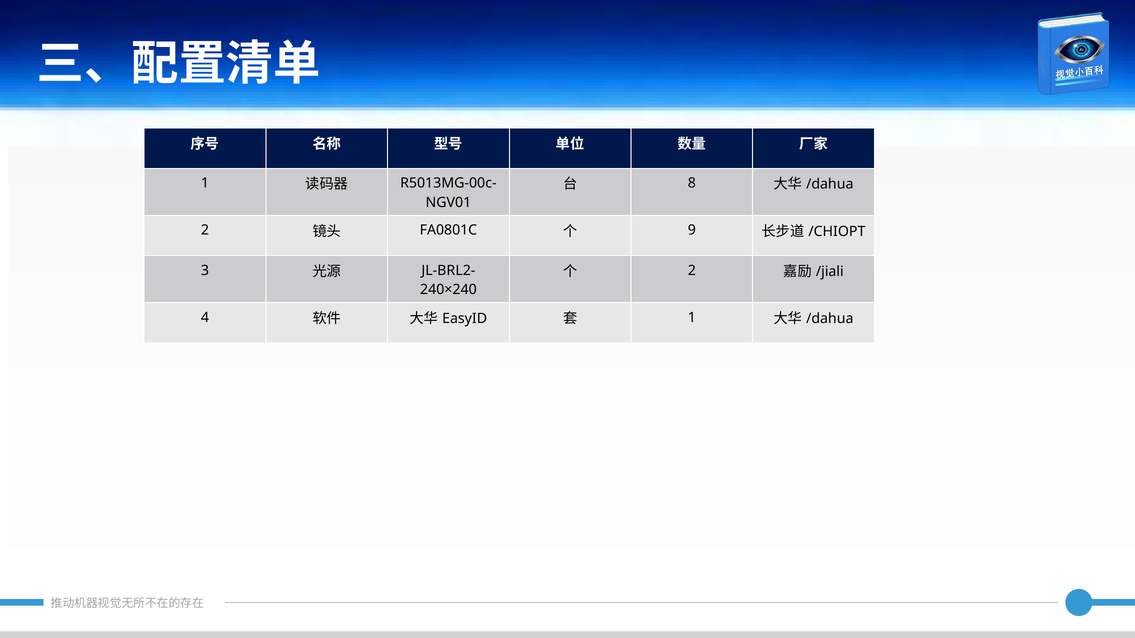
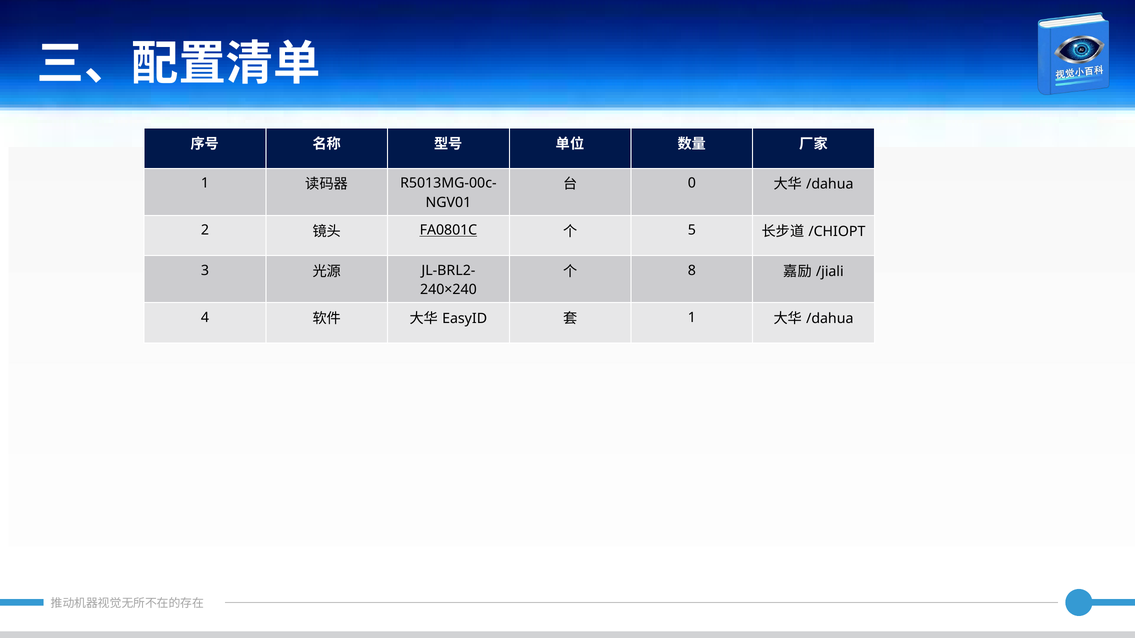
8: 8 -> 0
FA0801C underline: none -> present
9: 9 -> 5
2 at (692, 271): 2 -> 8
